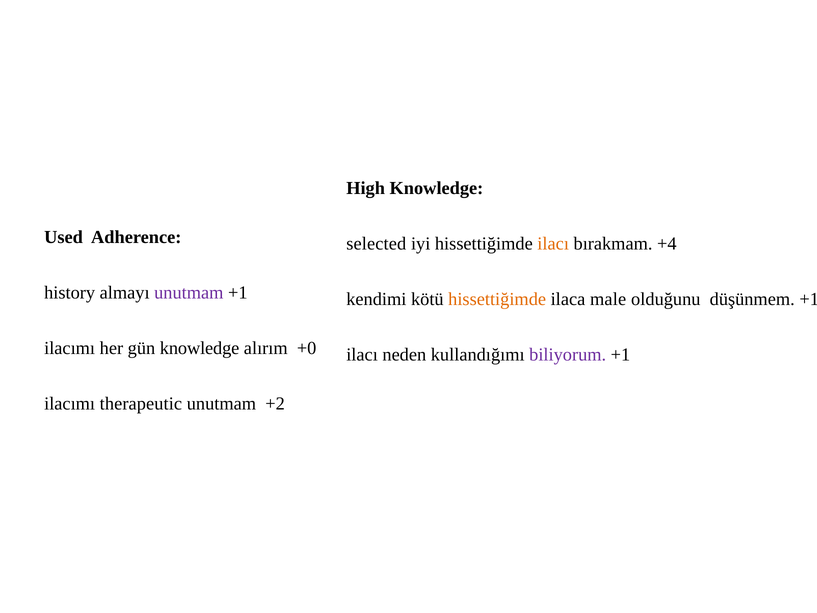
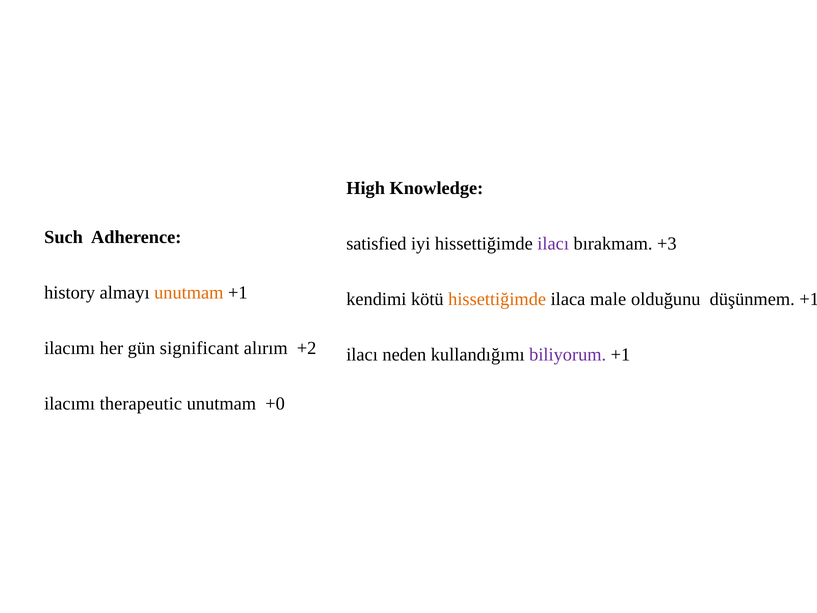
Used: Used -> Such
selected: selected -> satisfied
ilacı at (553, 244) colour: orange -> purple
+4: +4 -> +3
unutmam at (189, 293) colour: purple -> orange
gün knowledge: knowledge -> significant
+0: +0 -> +2
+2: +2 -> +0
